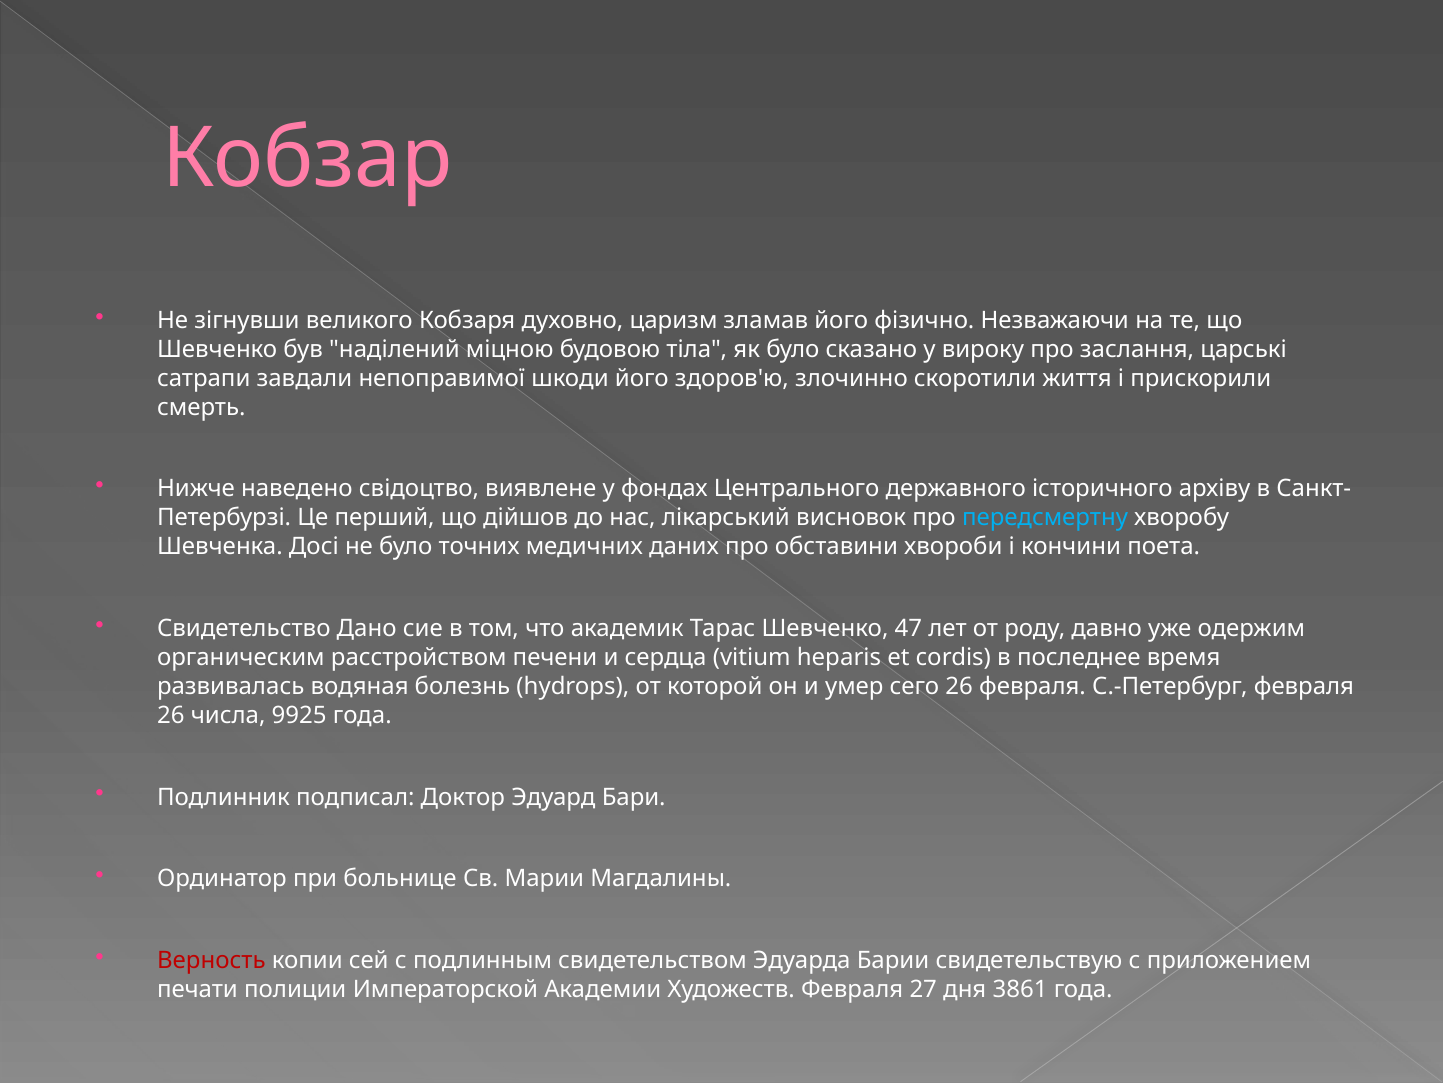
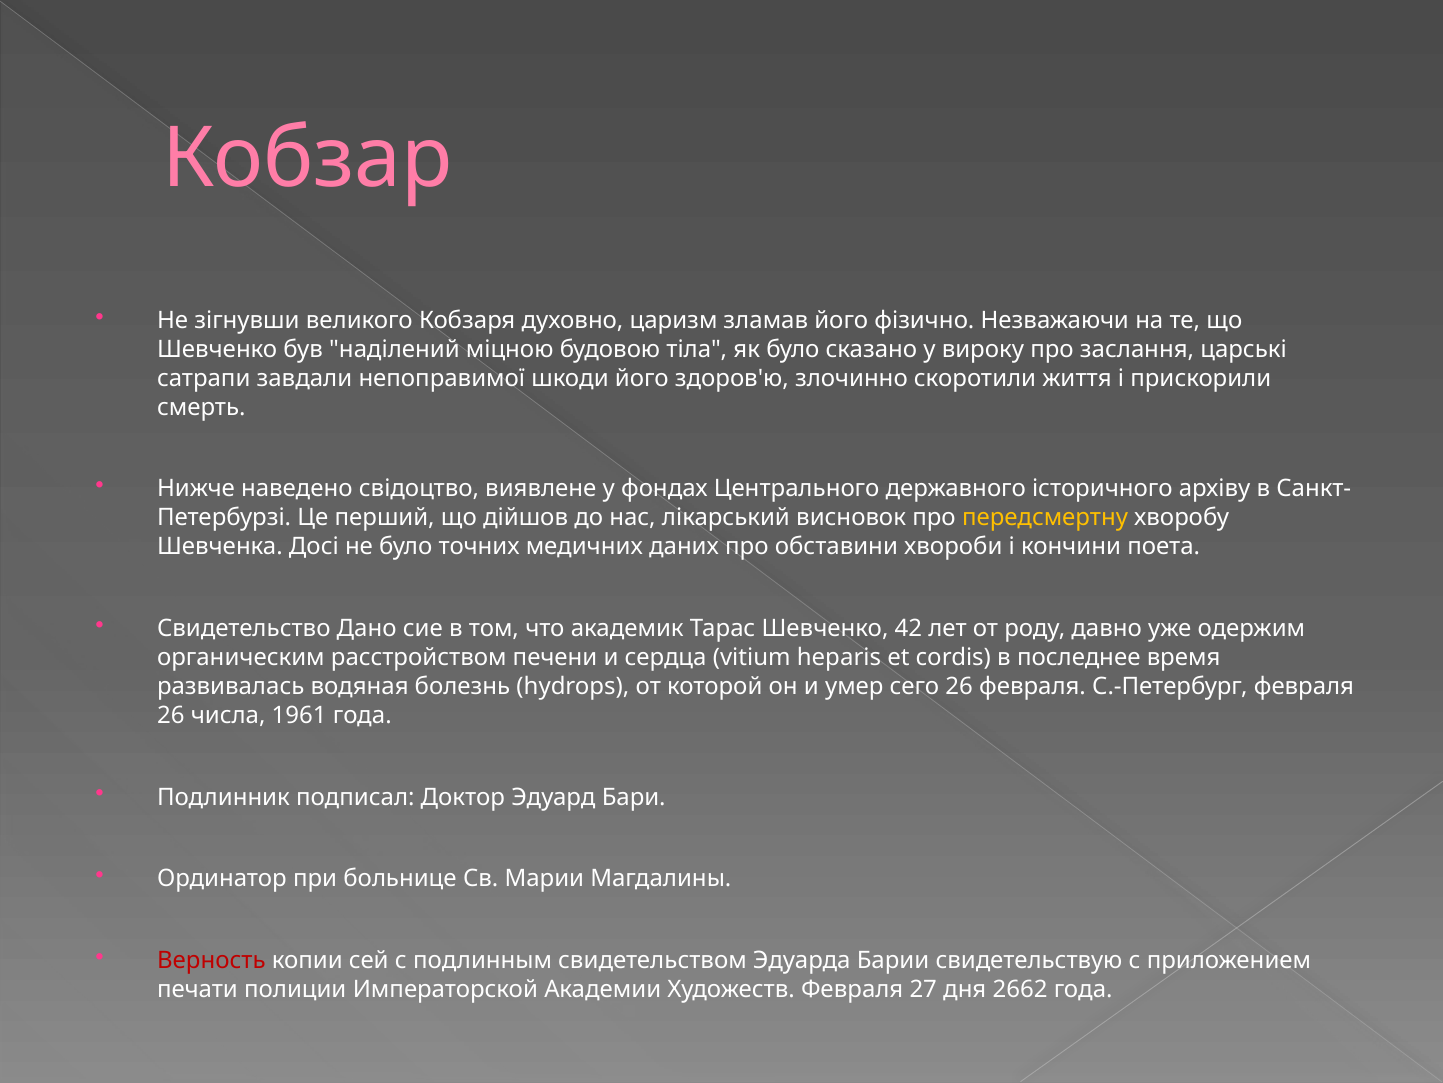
передсмертну colour: light blue -> yellow
47: 47 -> 42
9925: 9925 -> 1961
3861: 3861 -> 2662
